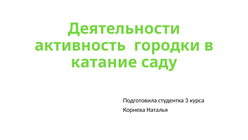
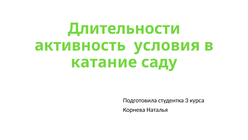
Деятельности: Деятельности -> Длительности
городки: городки -> условия
